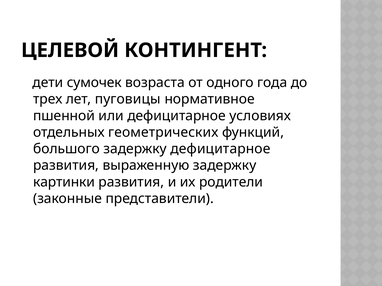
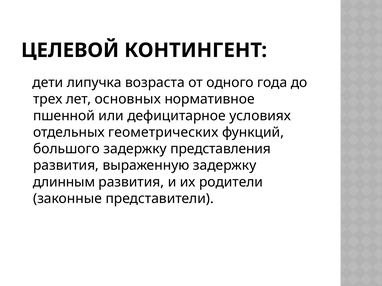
сумочек: сумочек -> липучка
пуговицы: пуговицы -> основных
задержку дефицитарное: дефицитарное -> представления
картинки: картинки -> длинным
